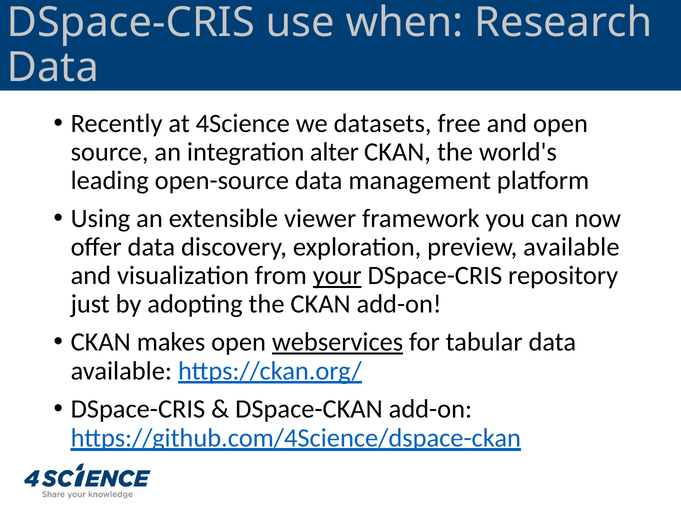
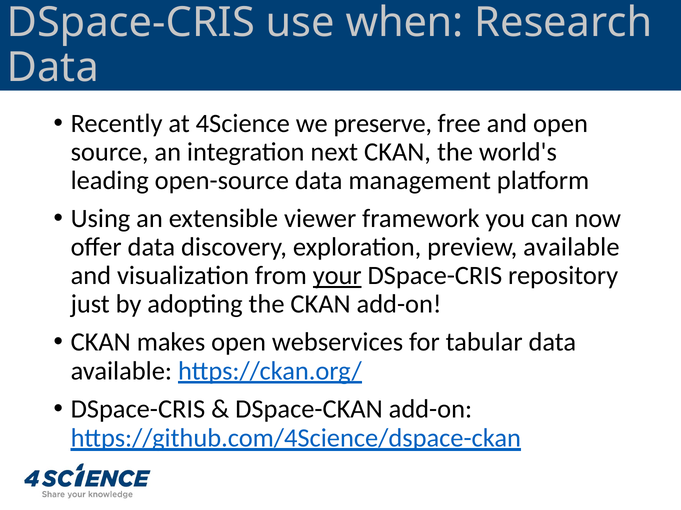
datasets: datasets -> preserve
alter: alter -> next
webservices underline: present -> none
